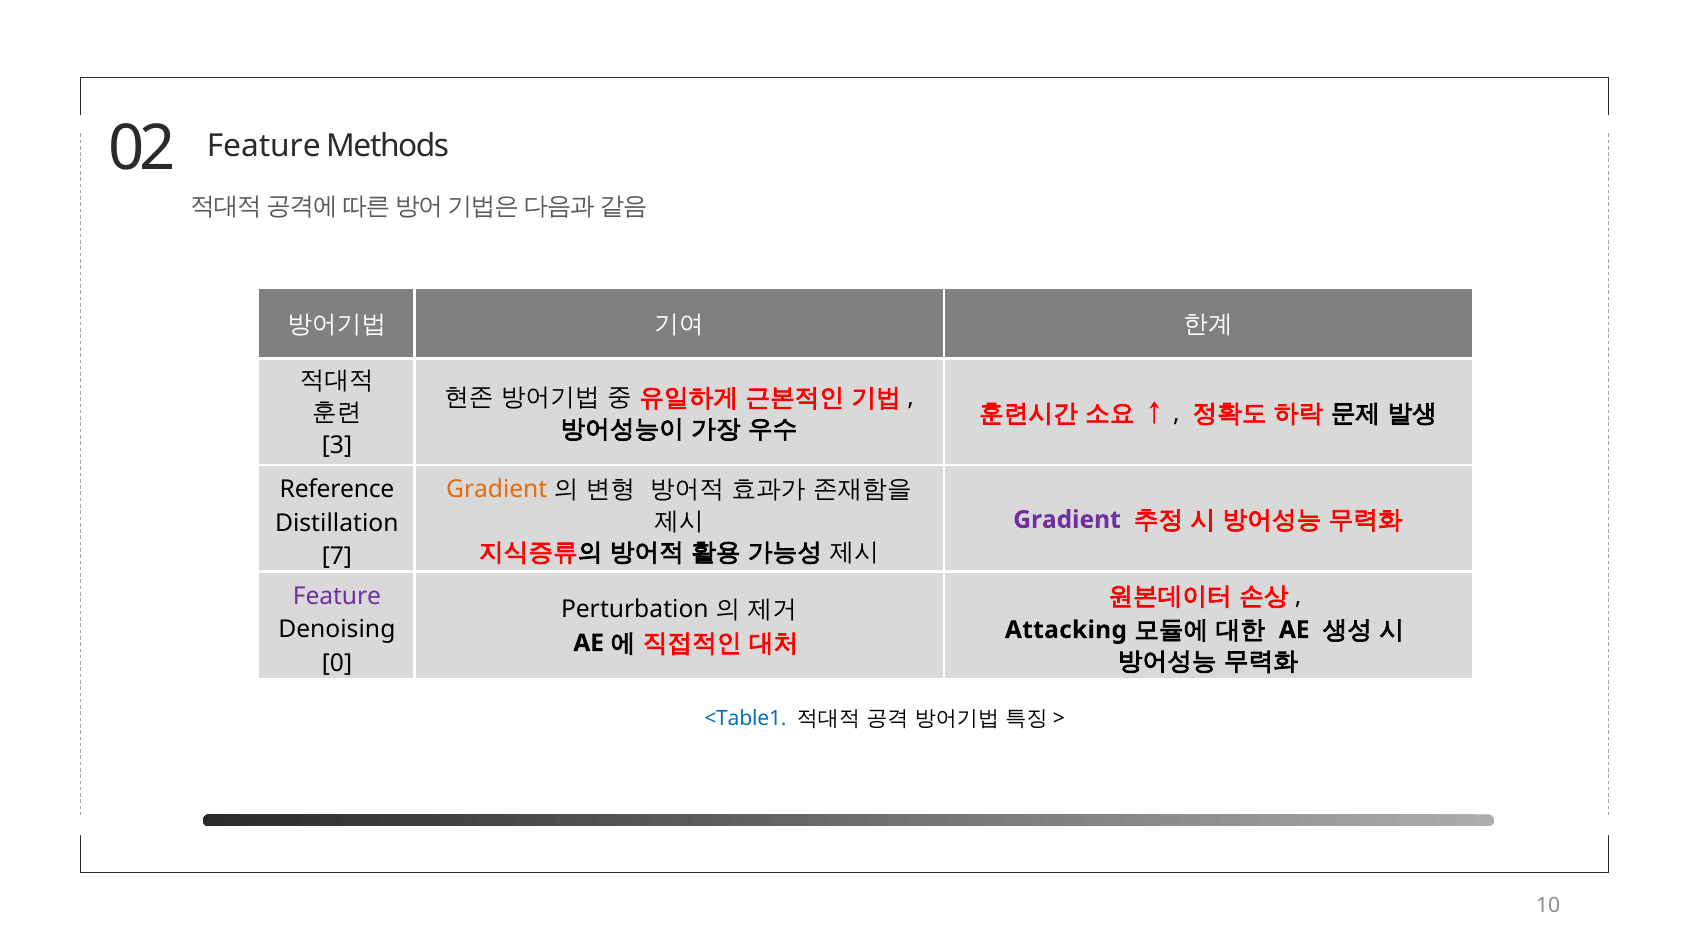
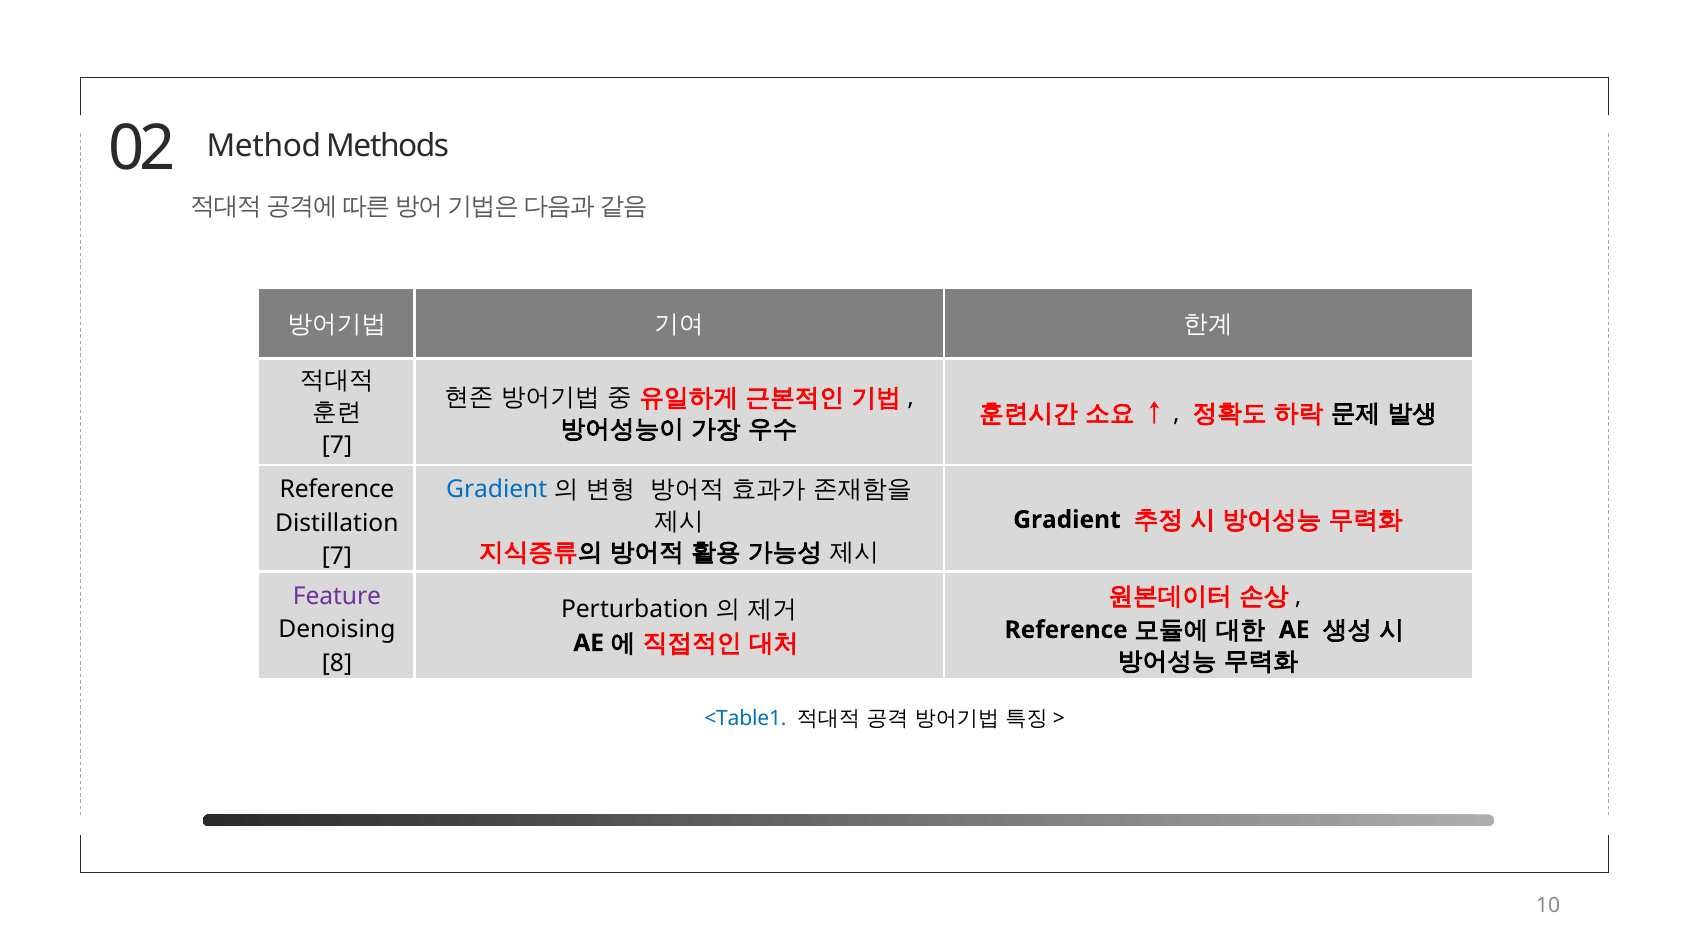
Feature at (264, 146): Feature -> Method
3 at (337, 446): 3 -> 7
Gradient at (497, 490) colour: orange -> blue
Gradient at (1067, 520) colour: purple -> black
Attacking at (1066, 630): Attacking -> Reference
0: 0 -> 8
